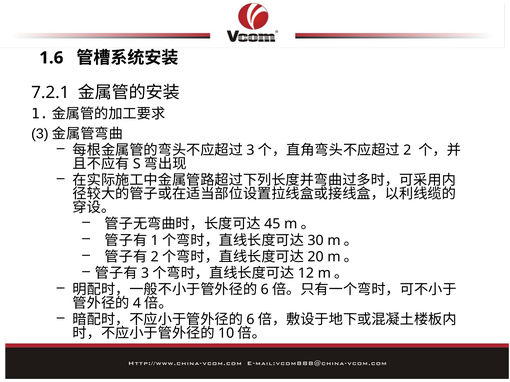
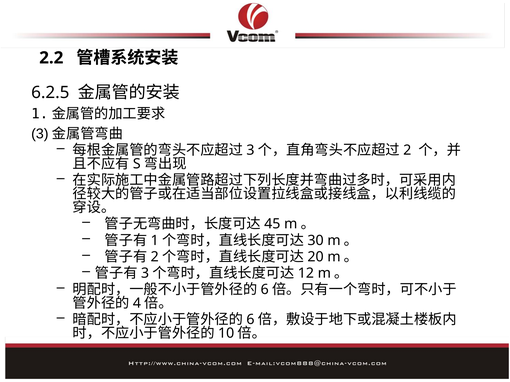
1.6: 1.6 -> 2.2
7.2.1: 7.2.1 -> 6.2.5
